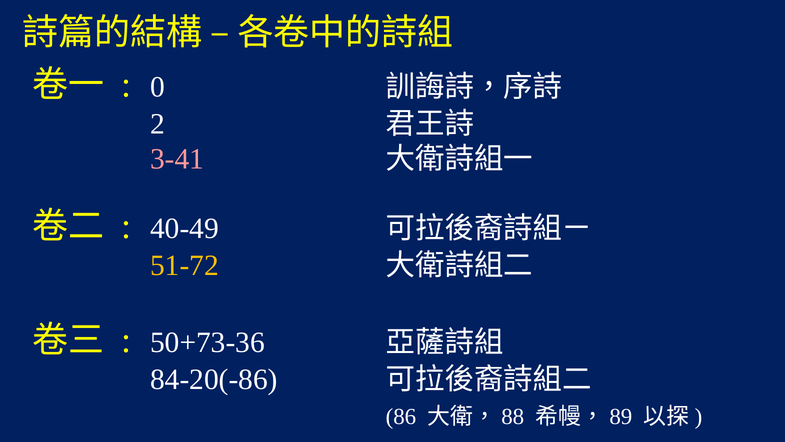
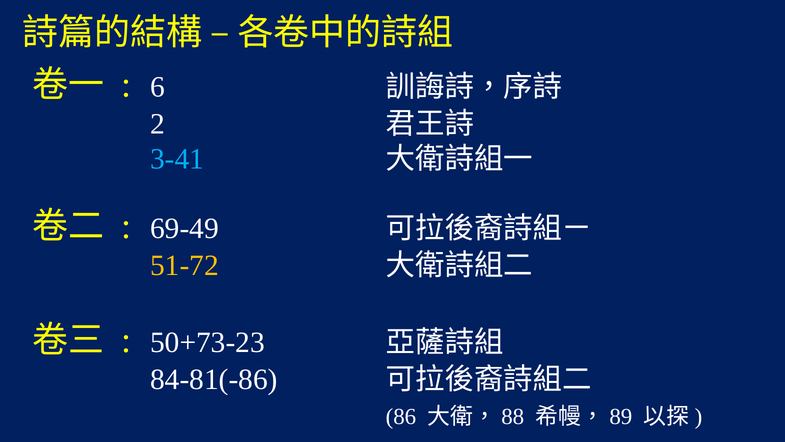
0: 0 -> 6
3-41 colour: pink -> light blue
40-49: 40-49 -> 69-49
50+73-36: 50+73-36 -> 50+73-23
84-20(-86: 84-20(-86 -> 84-81(-86
